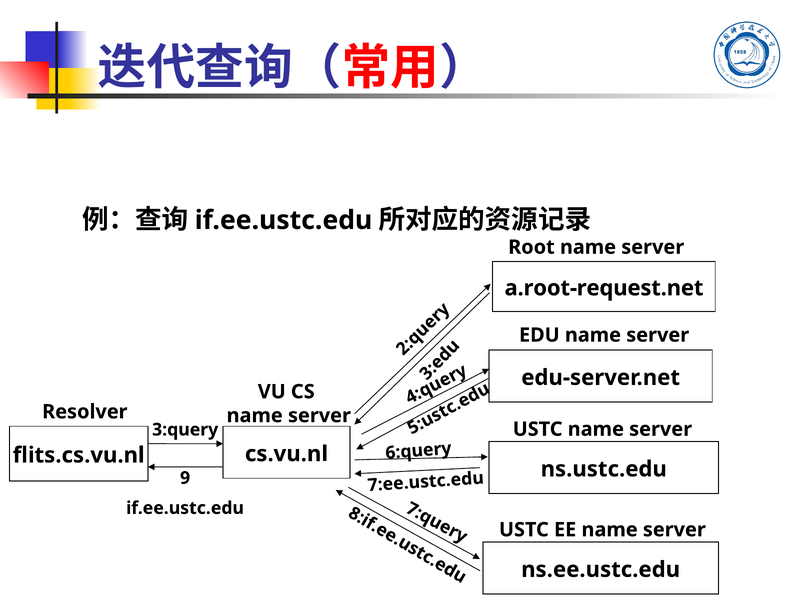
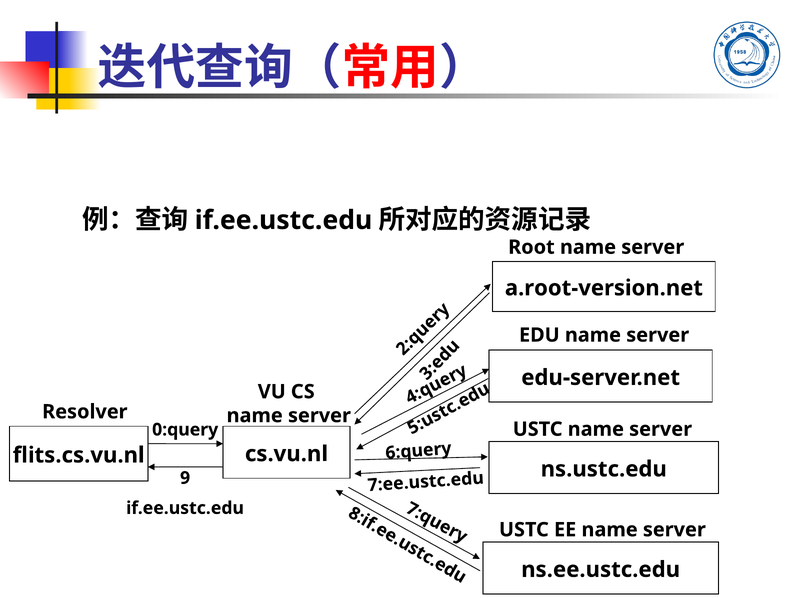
a.root-request.net: a.root-request.net -> a.root-version.net
3:query: 3:query -> 0:query
